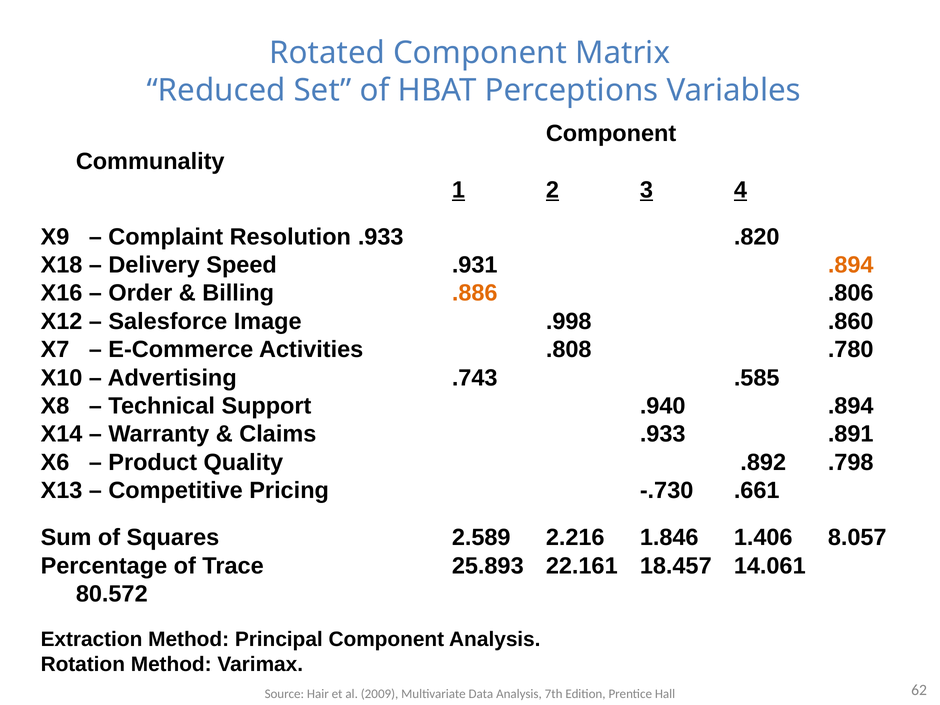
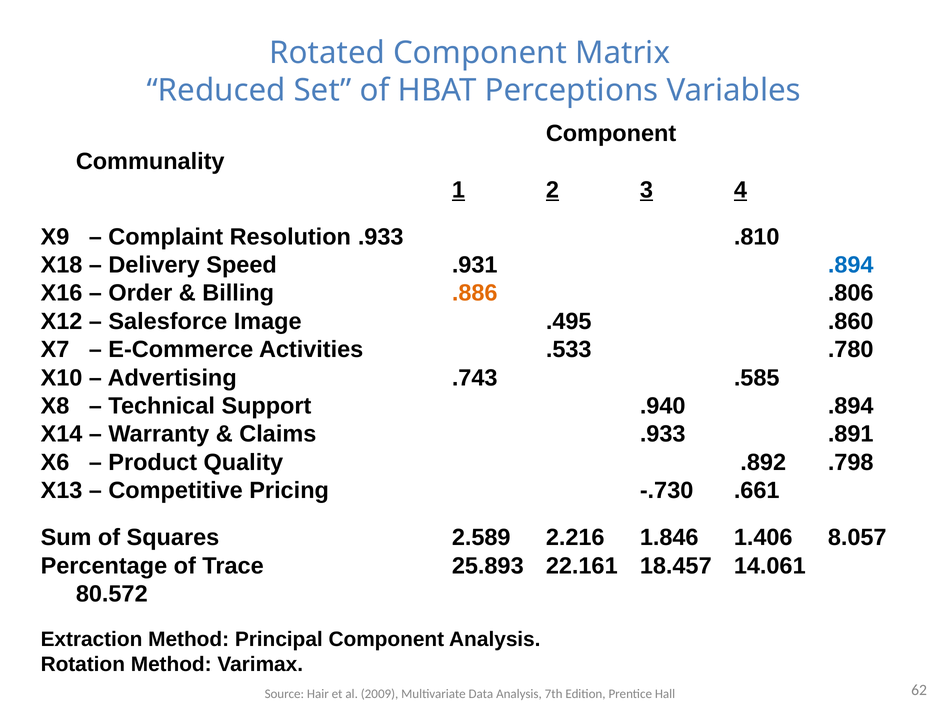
.820: .820 -> .810
.894 at (851, 265) colour: orange -> blue
.998: .998 -> .495
.808: .808 -> .533
